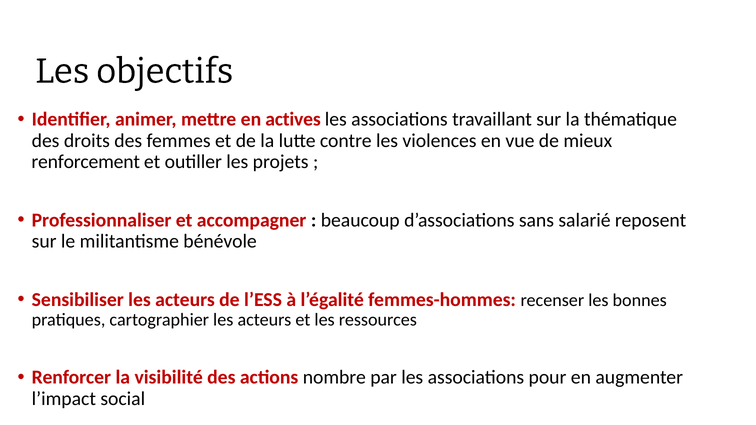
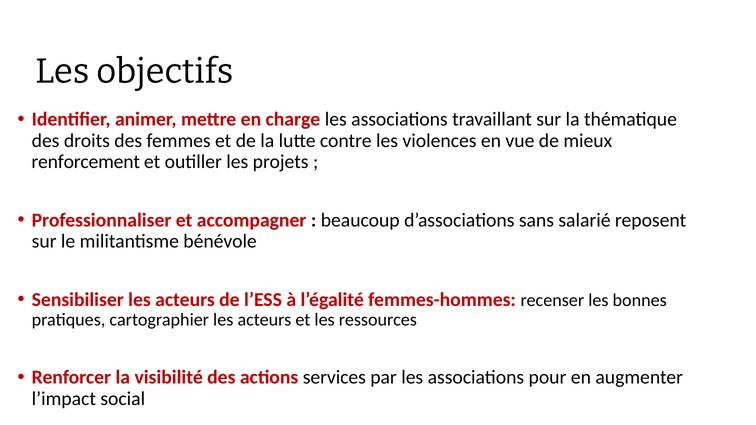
actives: actives -> charge
nombre: nombre -> services
